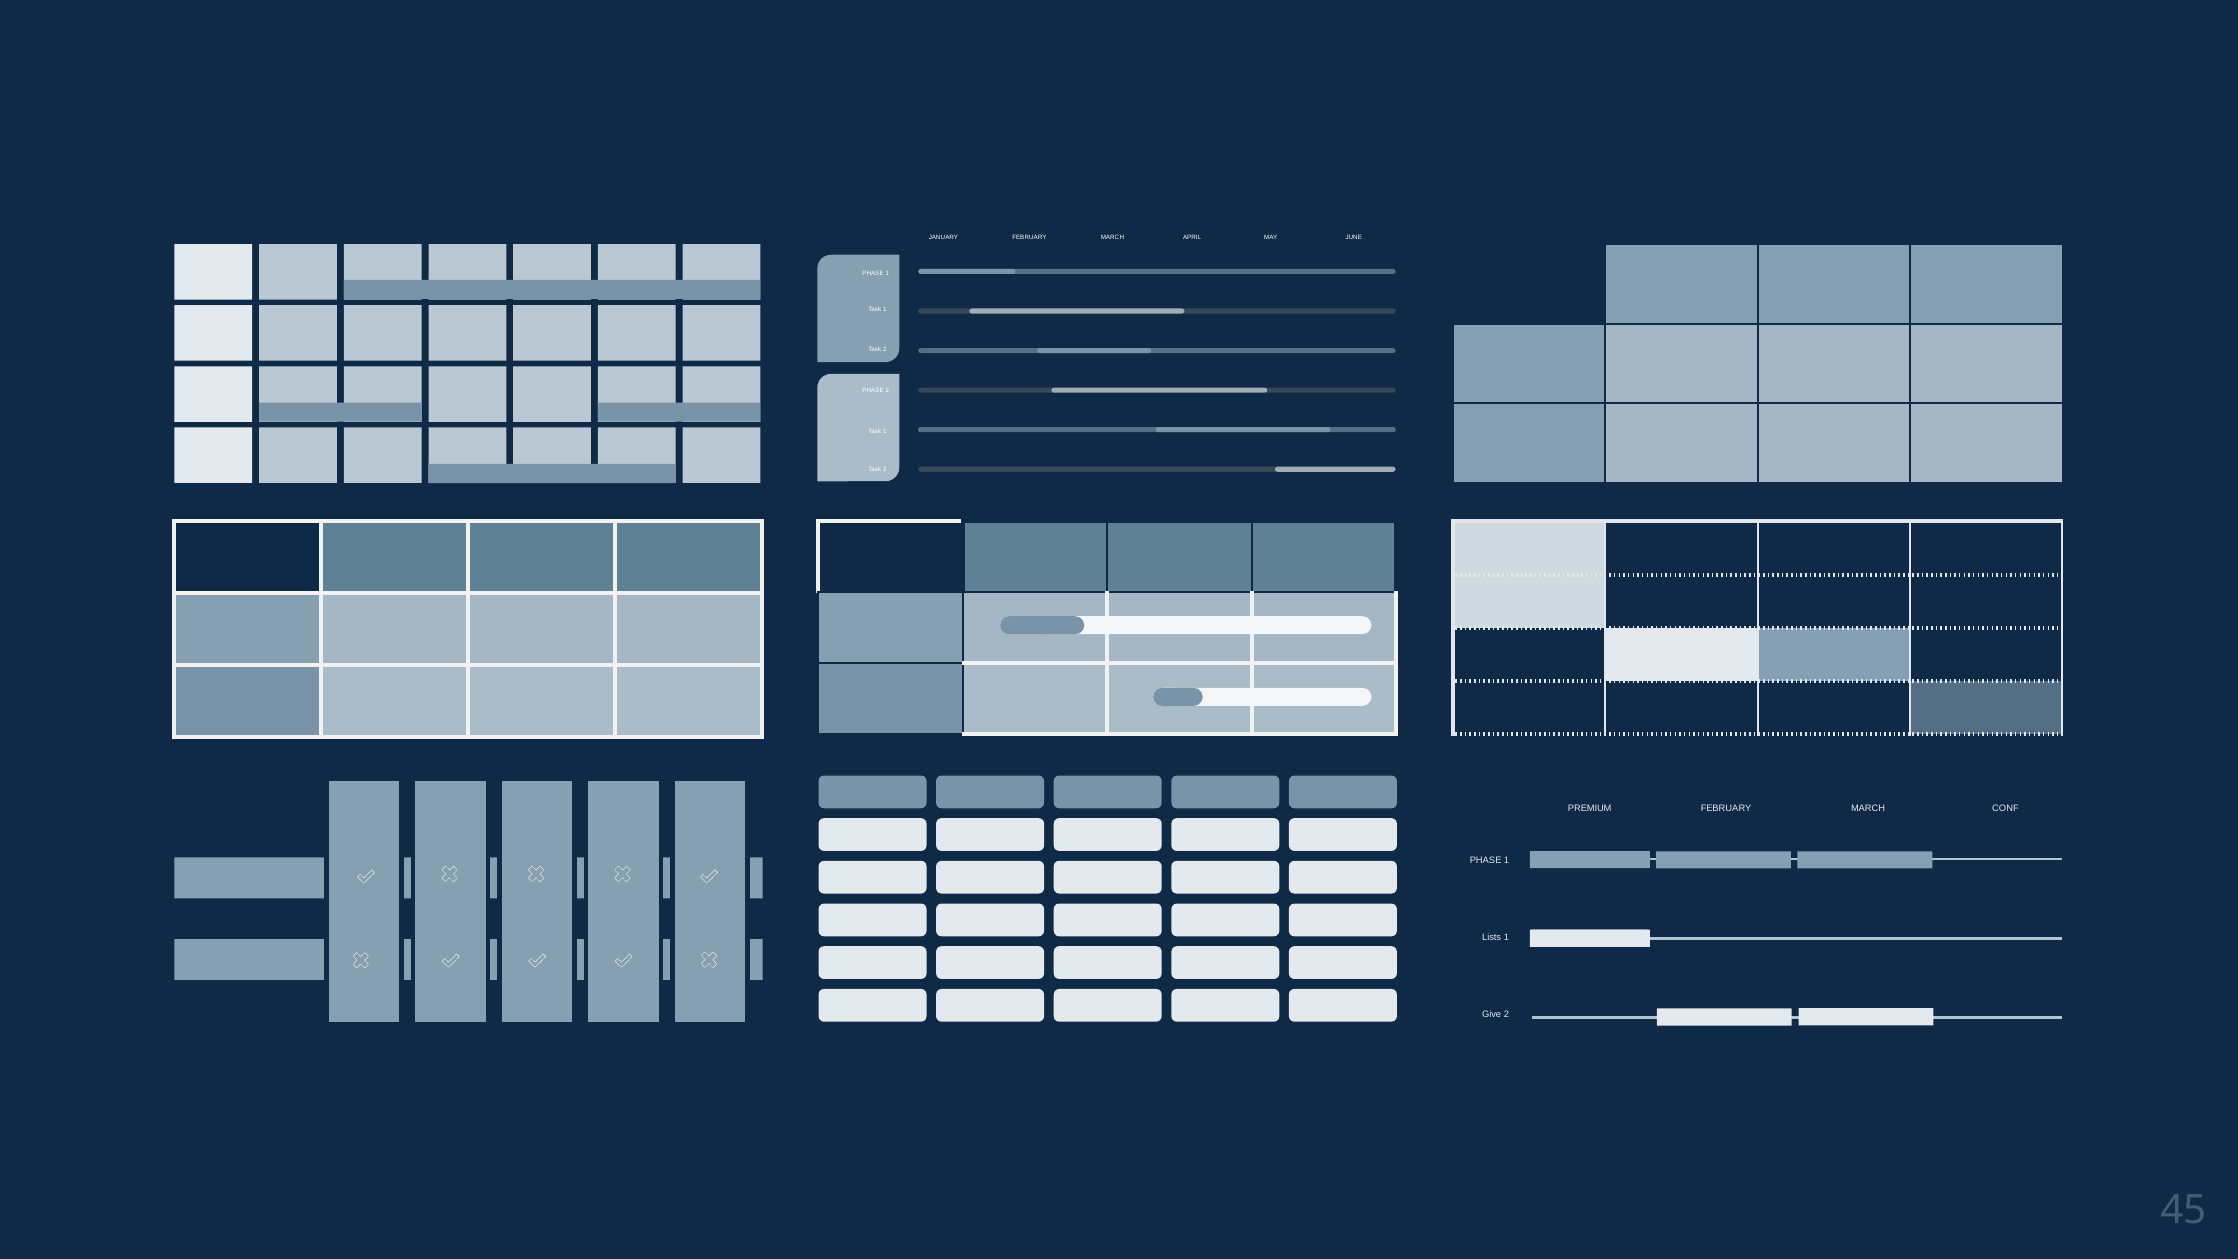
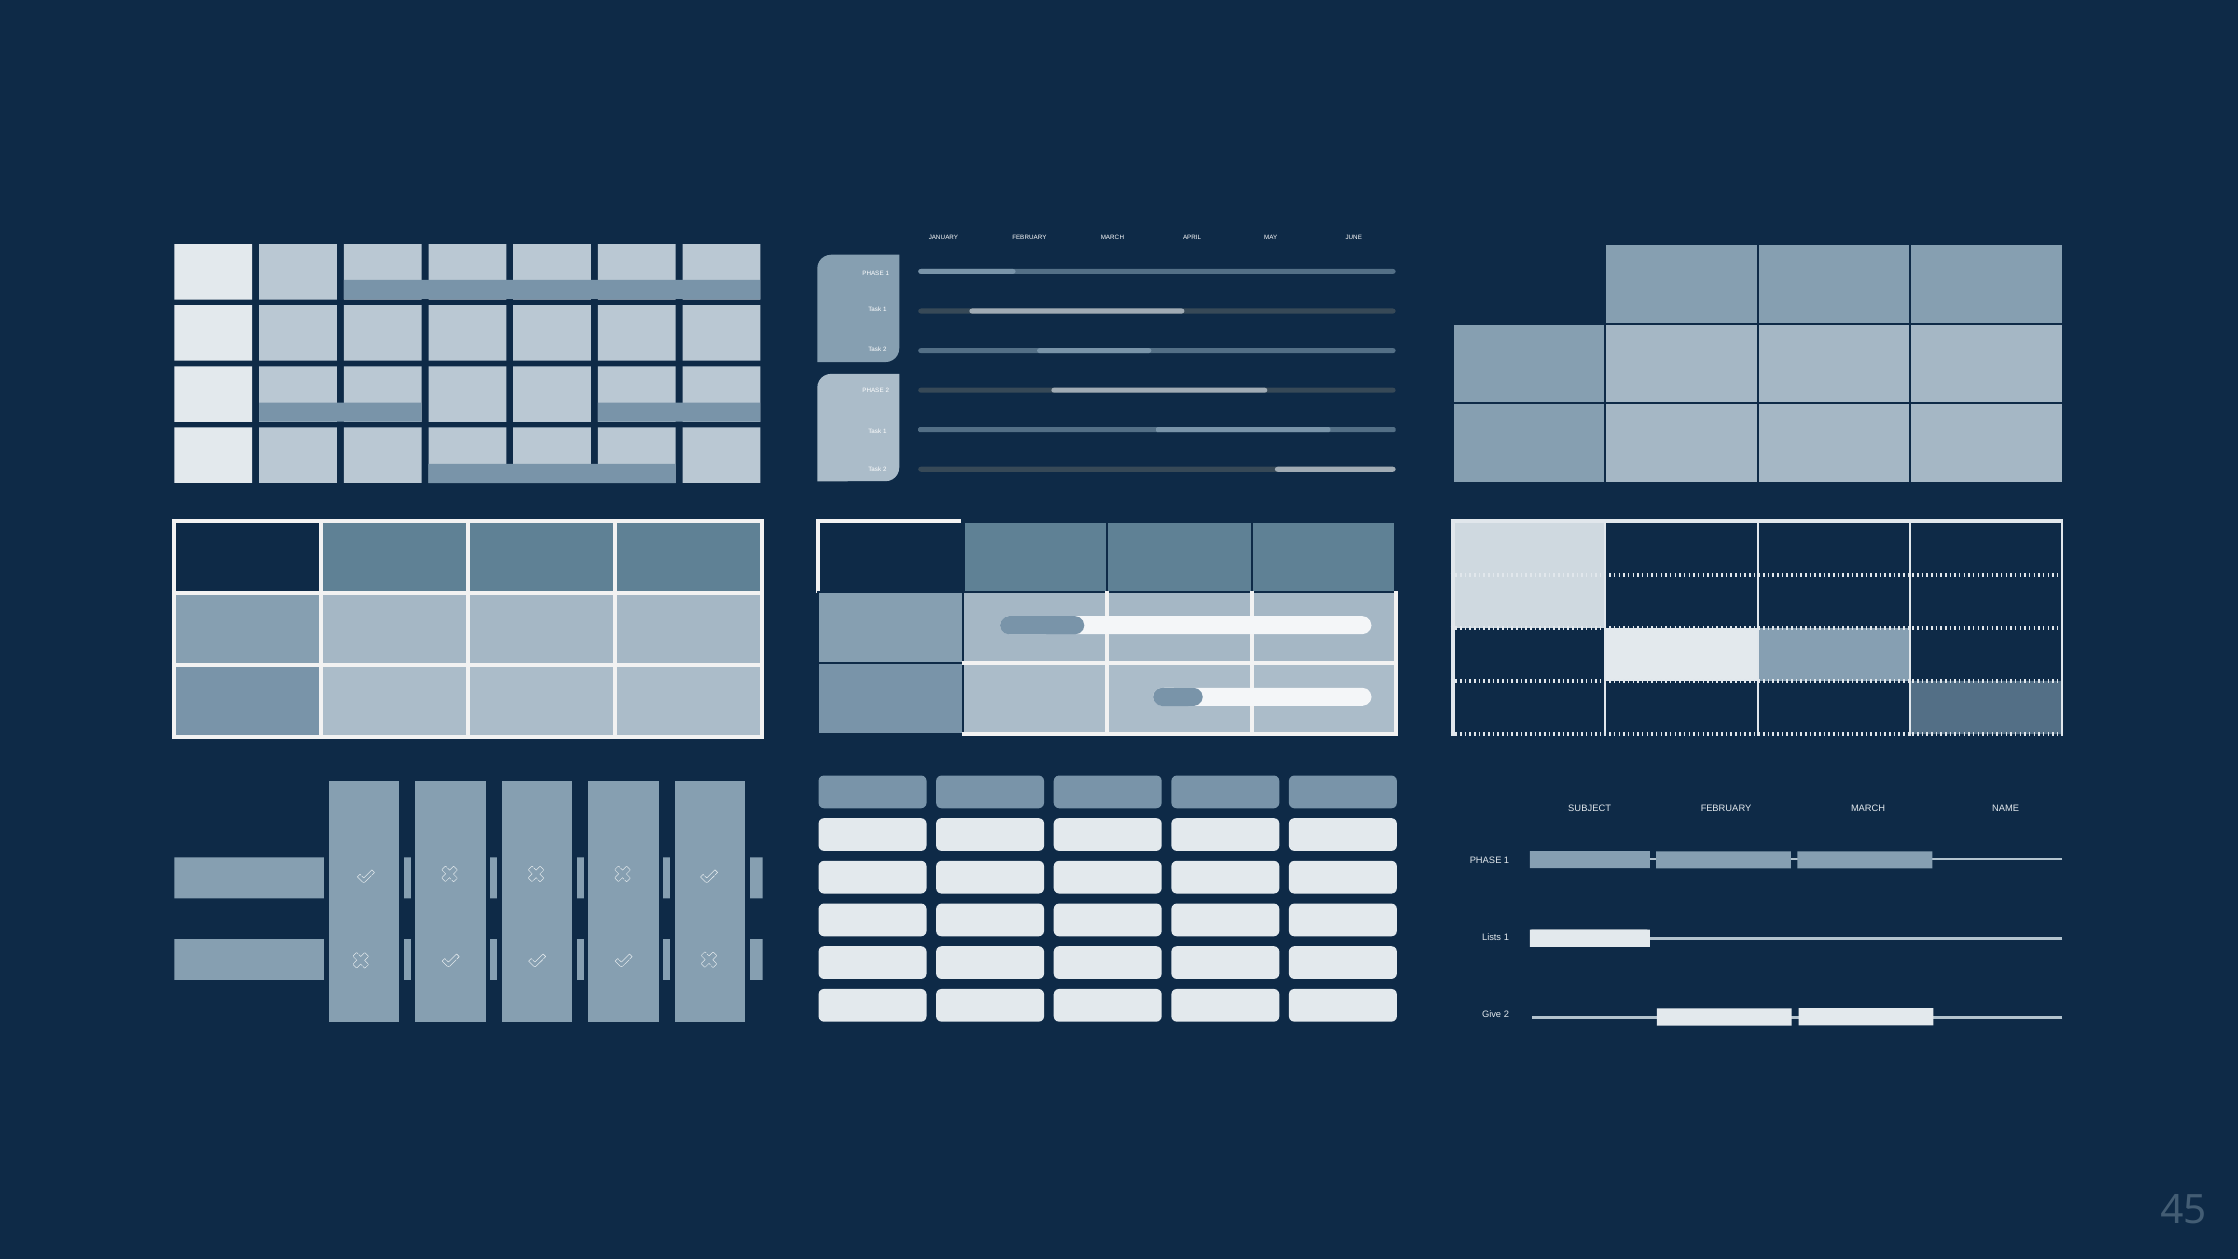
PREMIUM: PREMIUM -> SUBJECT
CONF: CONF -> NAME
